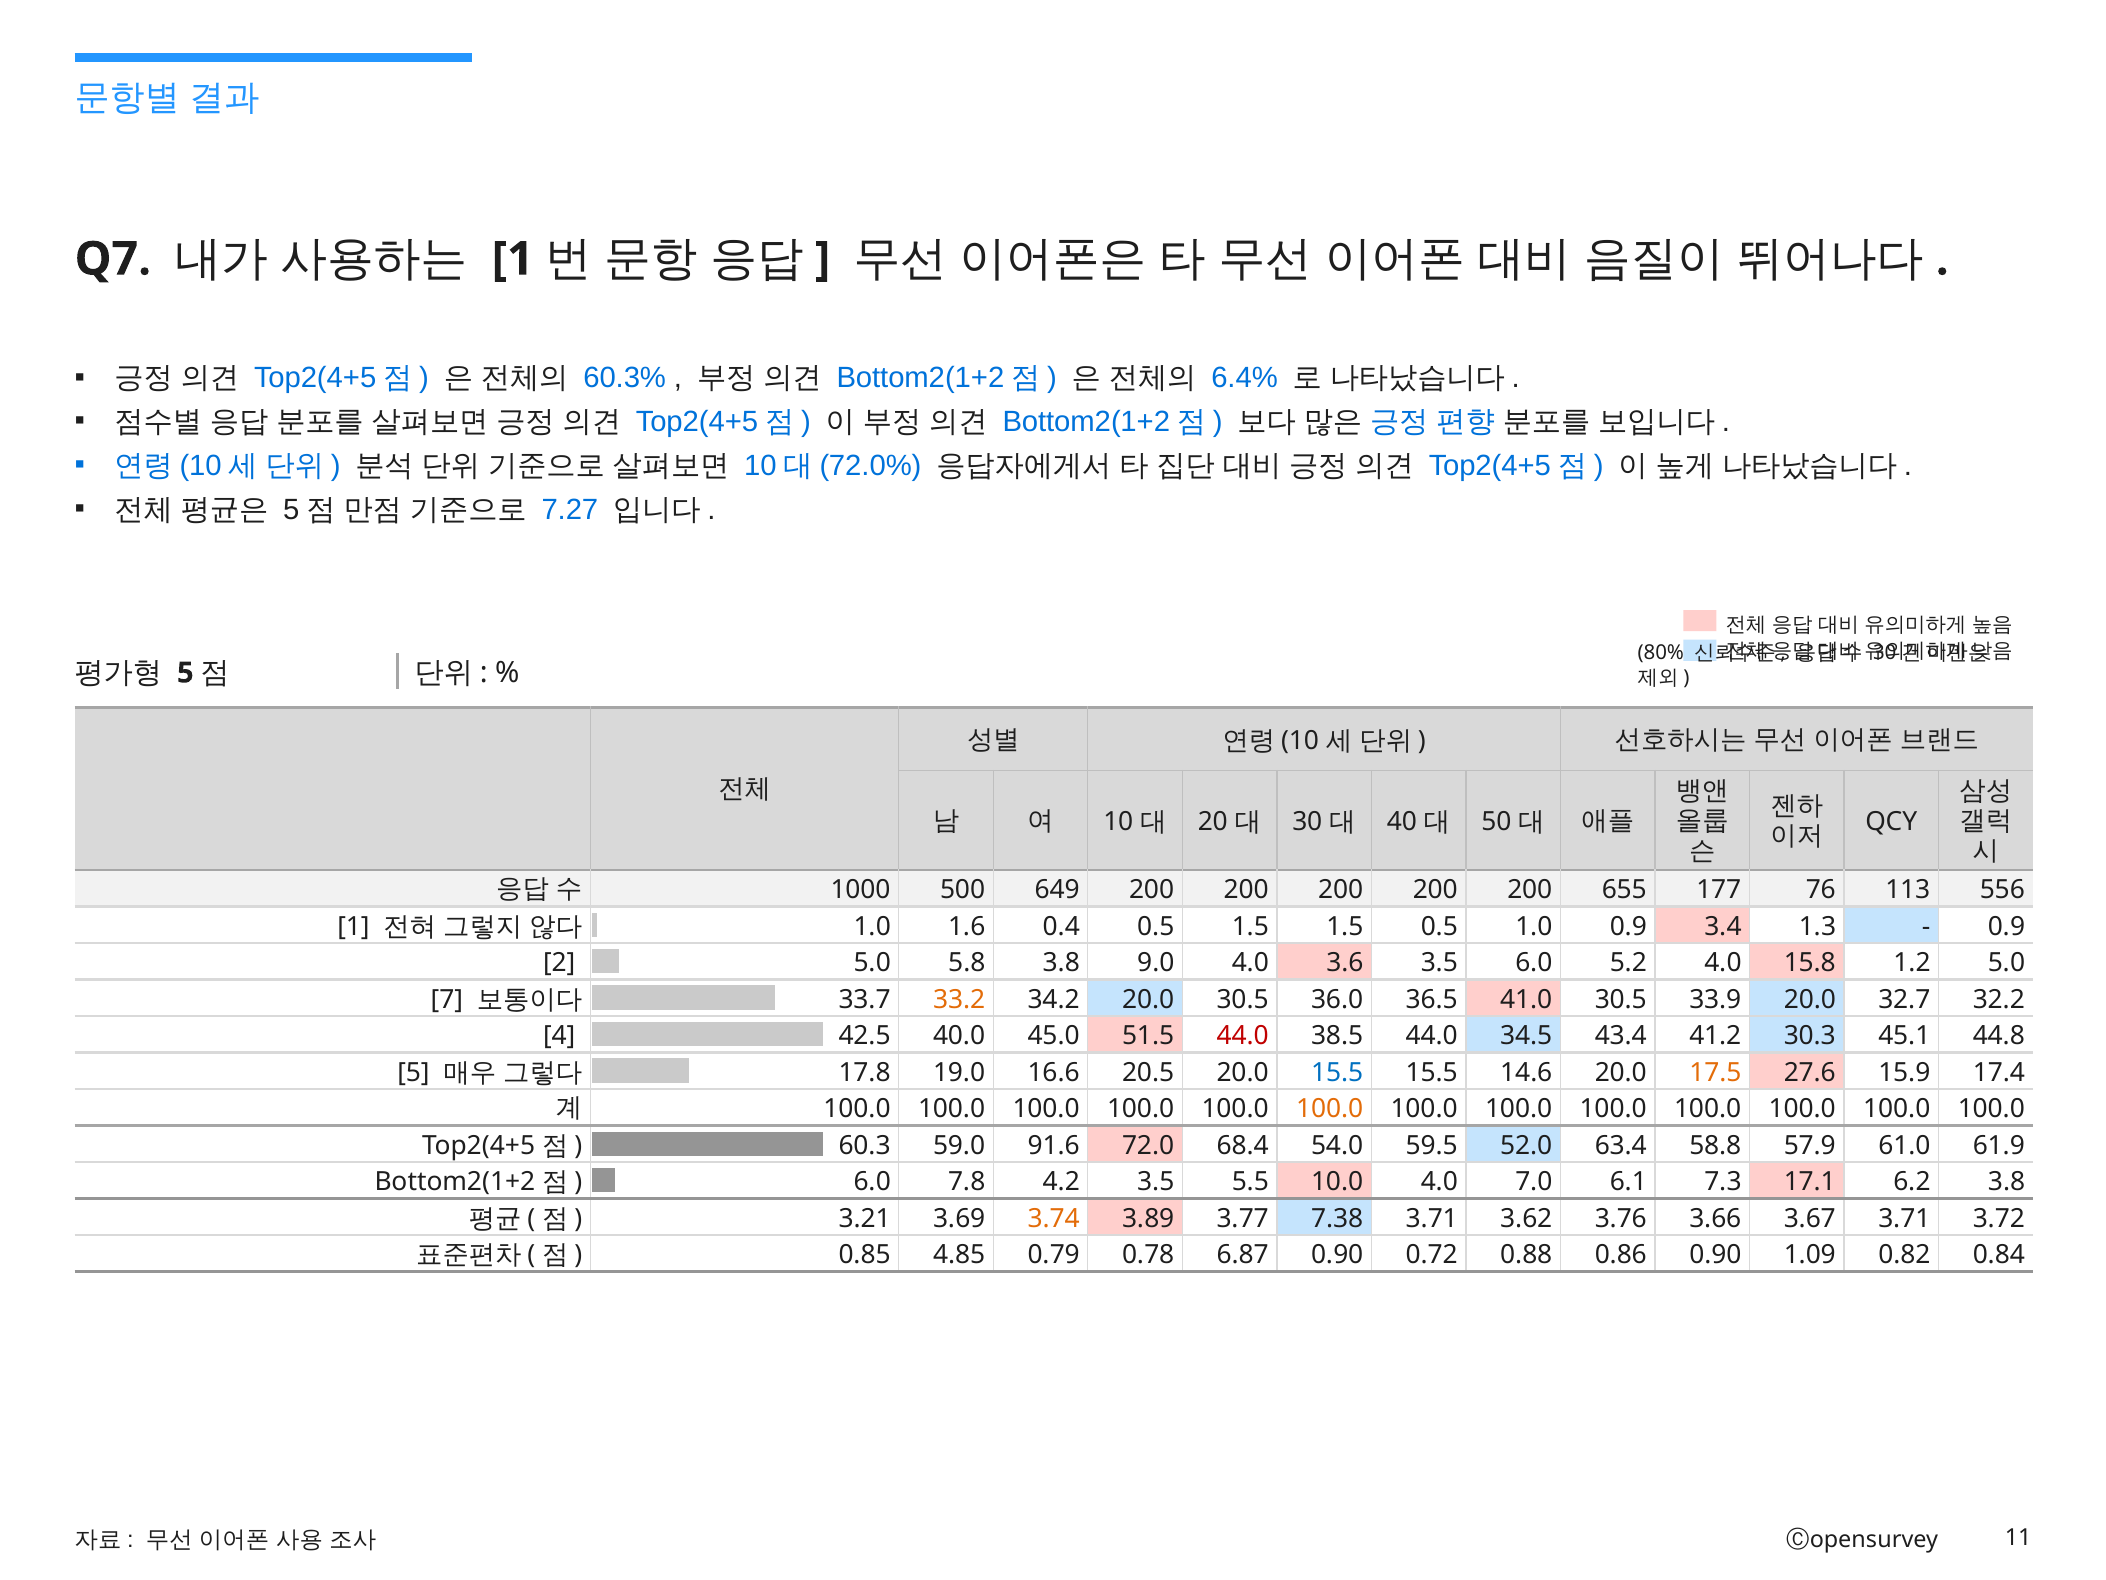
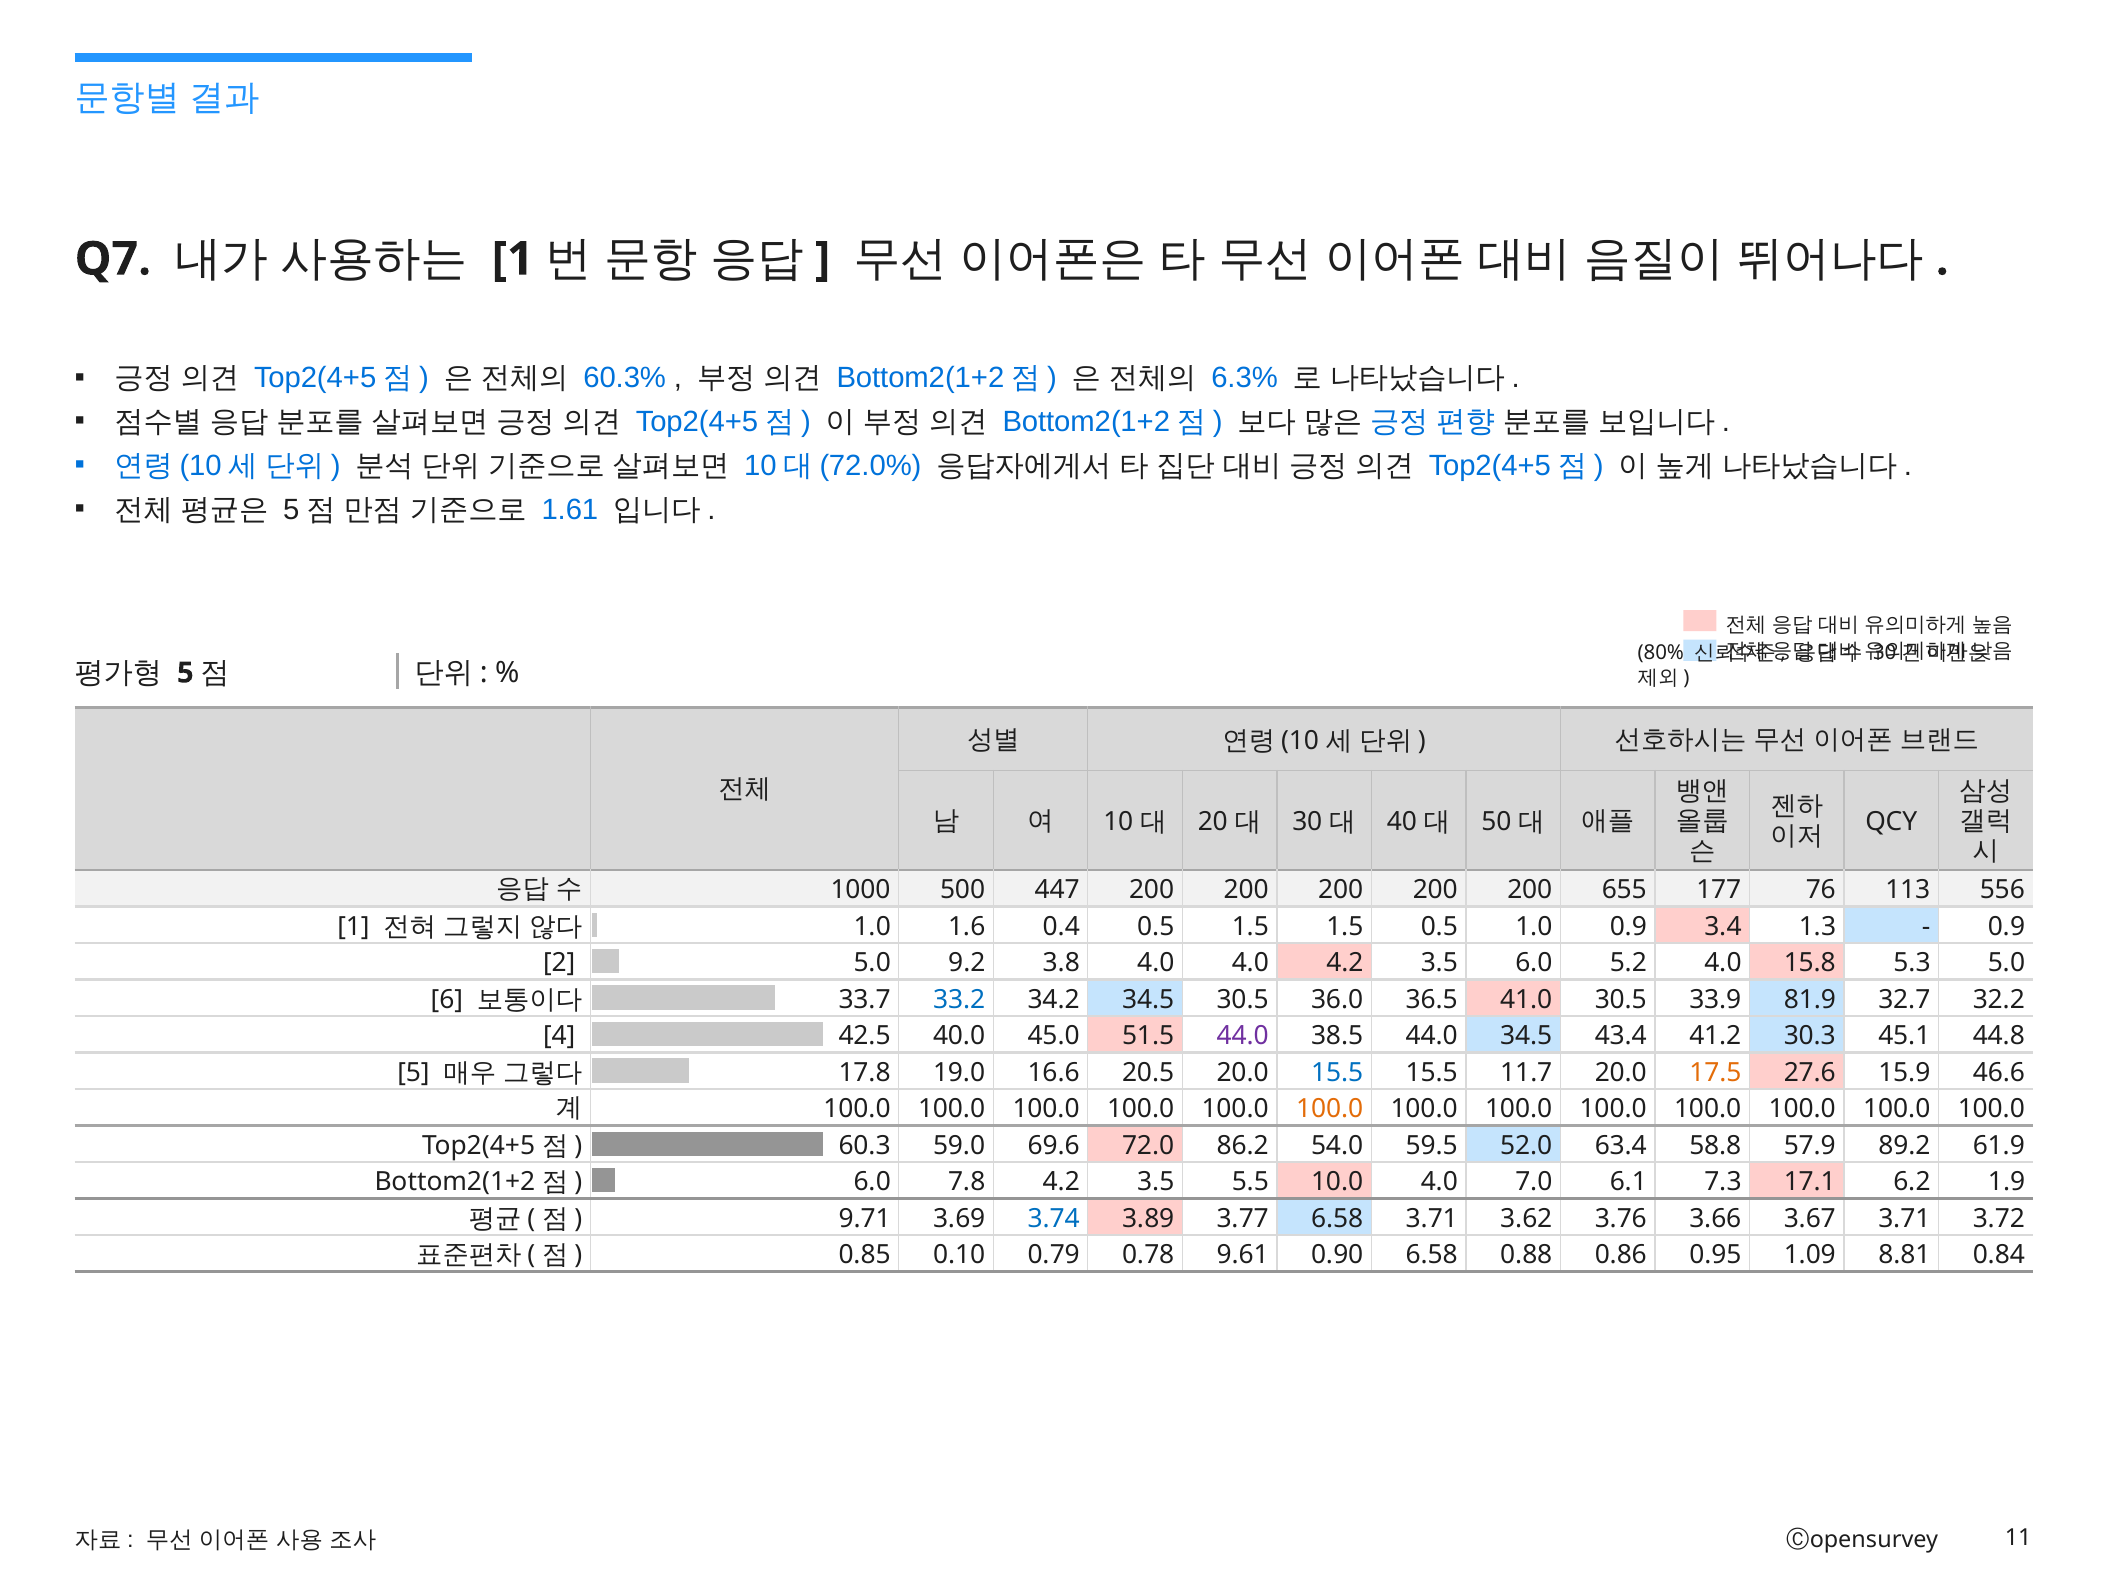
6.4%: 6.4% -> 6.3%
7.27: 7.27 -> 1.61
649: 649 -> 447
5.8: 5.8 -> 9.2
3.8 9.0: 9.0 -> 4.0
4.0 3.6: 3.6 -> 4.2
1.2: 1.2 -> 5.3
7: 7 -> 6
33.2 colour: orange -> blue
34.2 20.0: 20.0 -> 34.5
33.9 20.0: 20.0 -> 81.9
44.0 at (1243, 1036) colour: red -> purple
14.6: 14.6 -> 11.7
17.4: 17.4 -> 46.6
91.6: 91.6 -> 69.6
68.4: 68.4 -> 86.2
61.0: 61.0 -> 89.2
6.2 3.8: 3.8 -> 1.9
3.21: 3.21 -> 9.71
3.74 colour: orange -> blue
3.77 7.38: 7.38 -> 6.58
4.85: 4.85 -> 0.10
6.87: 6.87 -> 9.61
0.90 0.72: 0.72 -> 6.58
0.86 0.90: 0.90 -> 0.95
0.82: 0.82 -> 8.81
